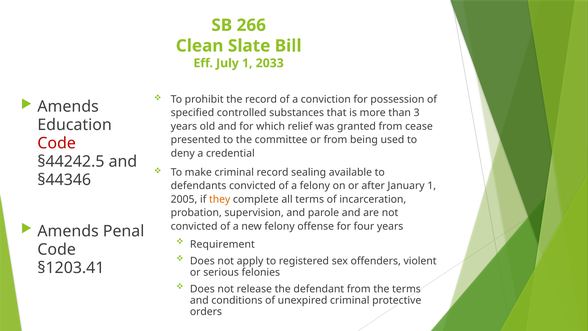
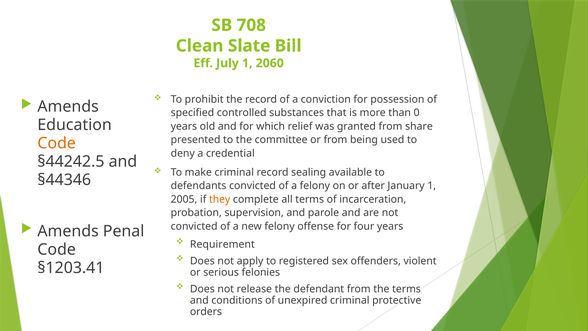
266: 266 -> 708
2033: 2033 -> 2060
3: 3 -> 0
cease: cease -> share
Code at (57, 143) colour: red -> orange
